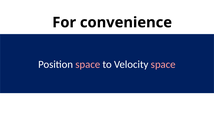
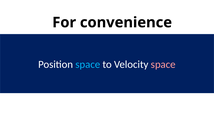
space at (88, 65) colour: pink -> light blue
